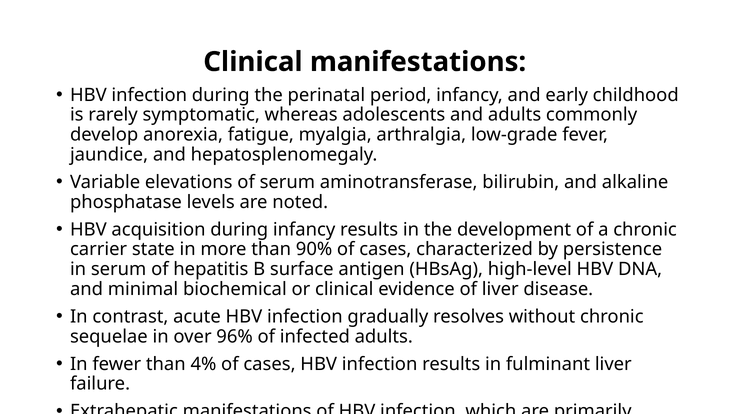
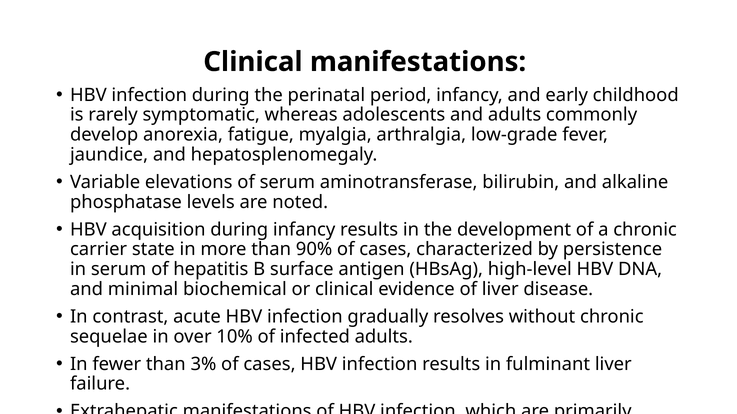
96%: 96% -> 10%
4%: 4% -> 3%
